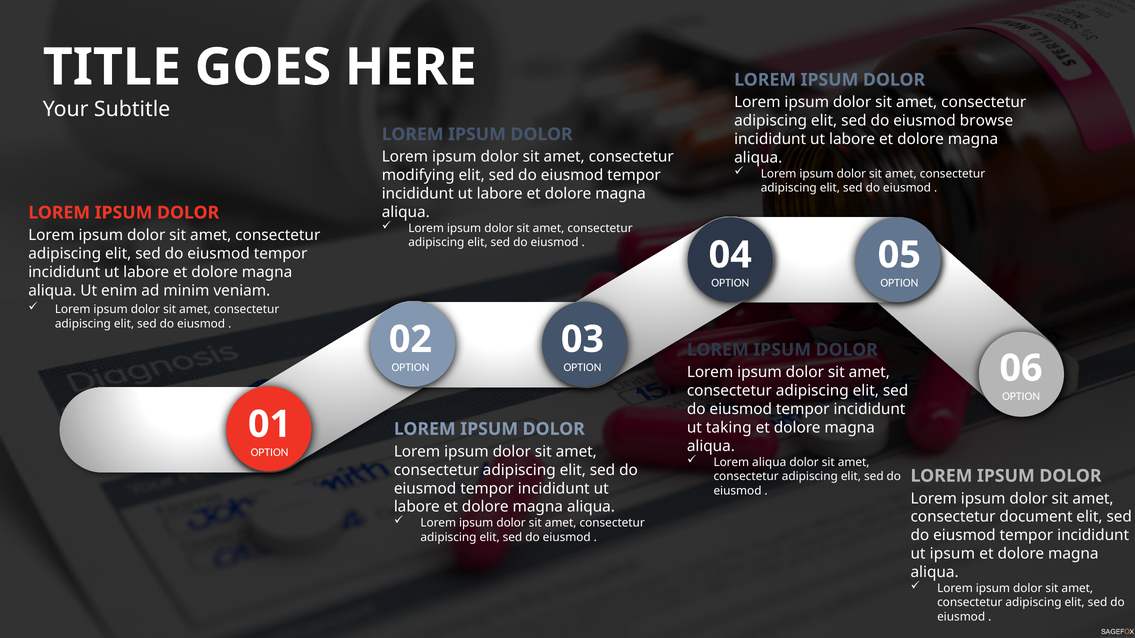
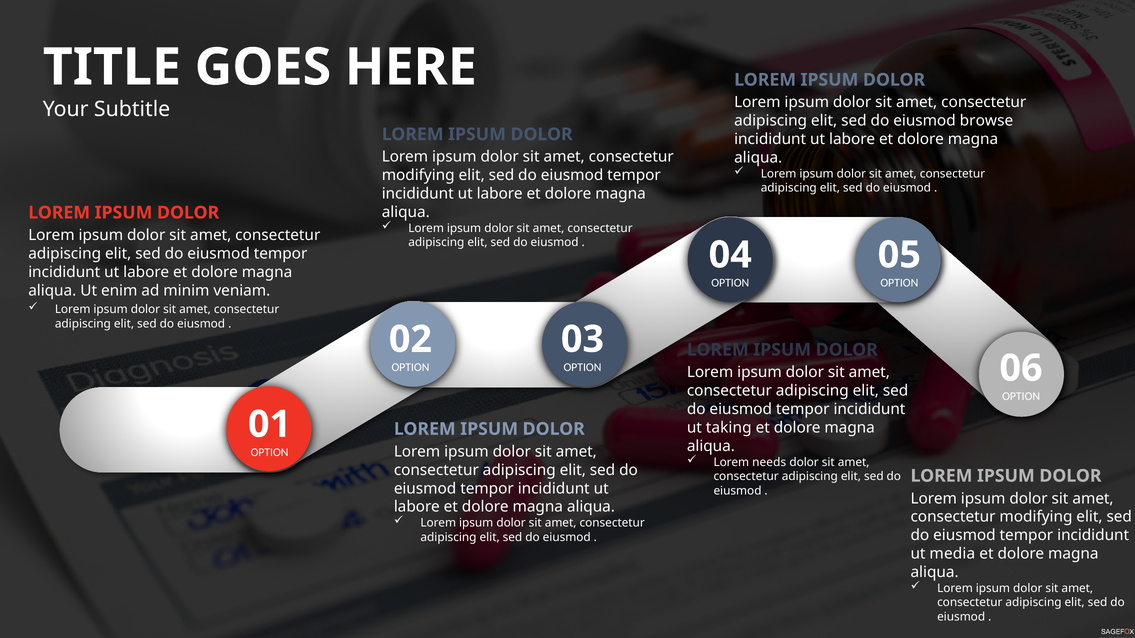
Lorem aliqua: aliqua -> needs
document at (1036, 517): document -> modifying
ut ipsum: ipsum -> media
